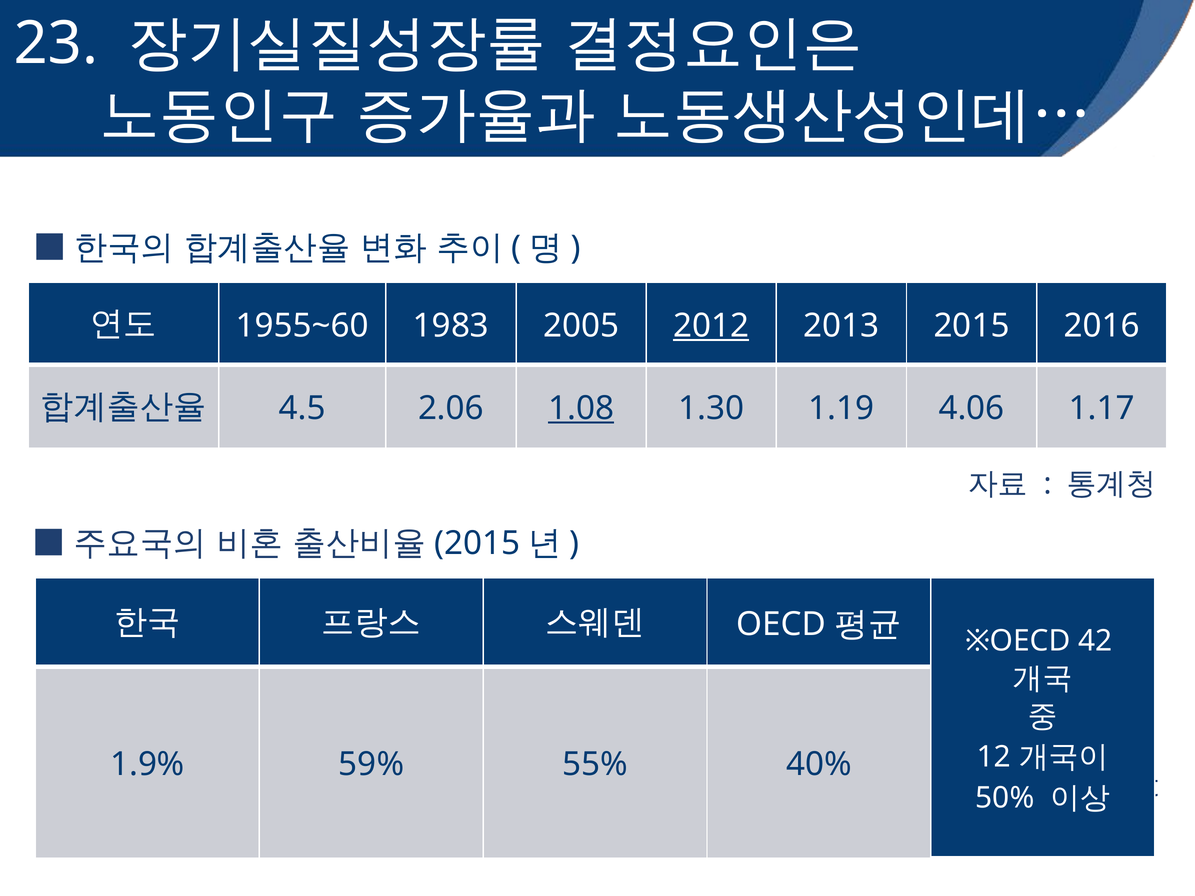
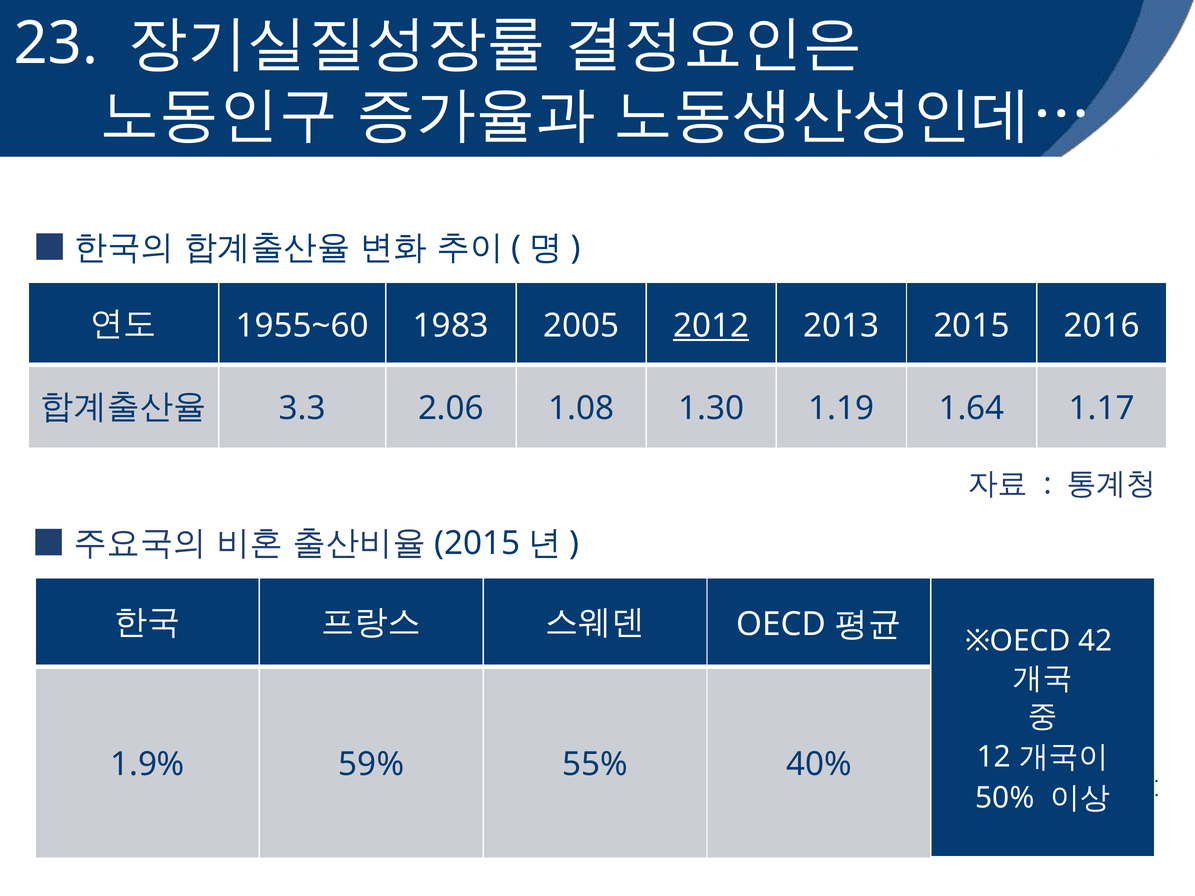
4.5: 4.5 -> 3.3
1.08 underline: present -> none
4.06: 4.06 -> 1.64
